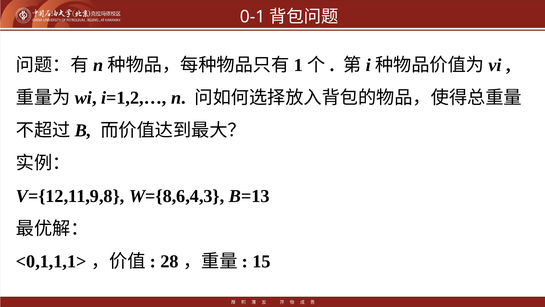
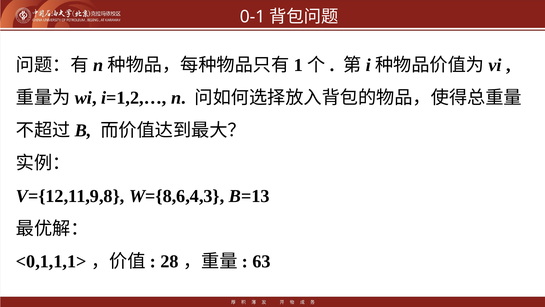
15: 15 -> 63
